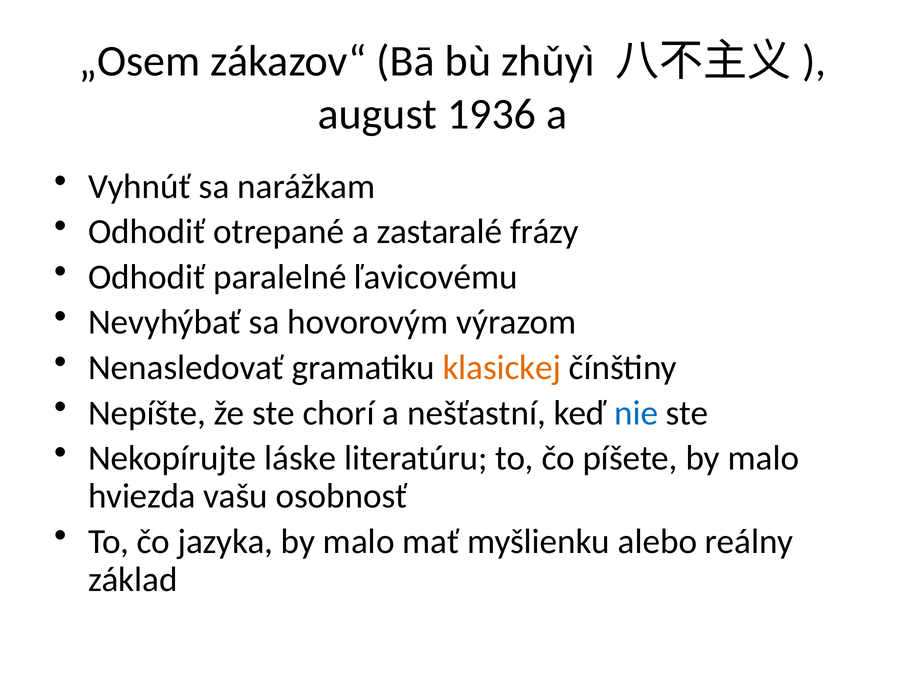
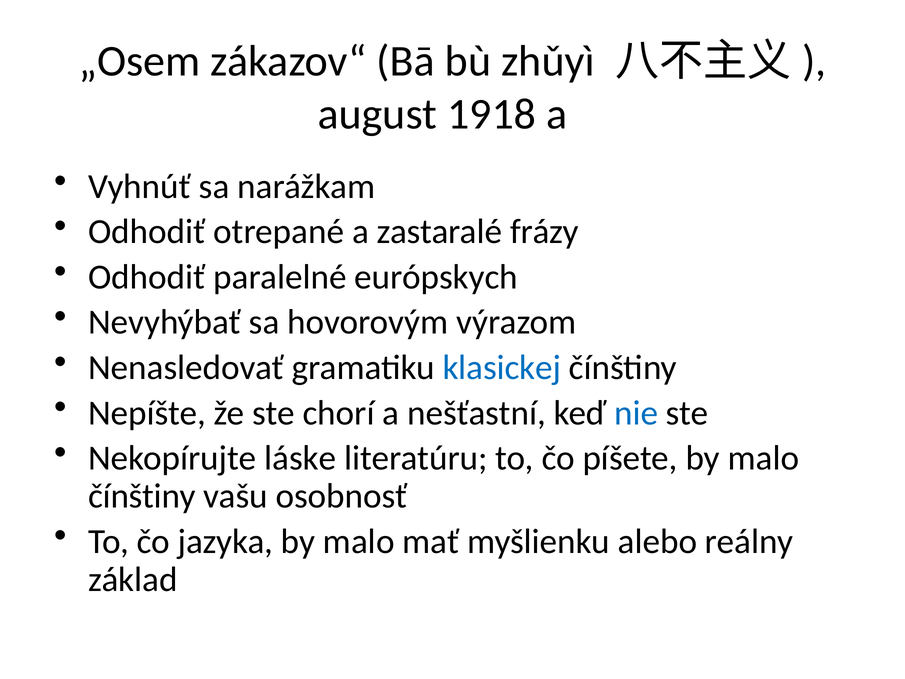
1936: 1936 -> 1918
ľavicovému: ľavicovému -> európskych
klasickej colour: orange -> blue
hviezda at (142, 496): hviezda -> čínštiny
